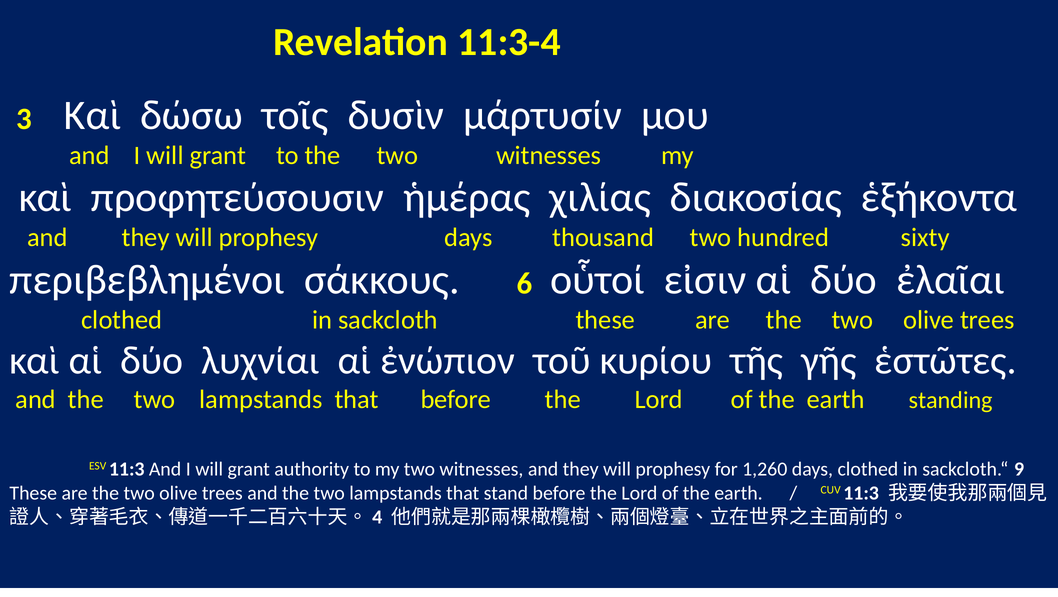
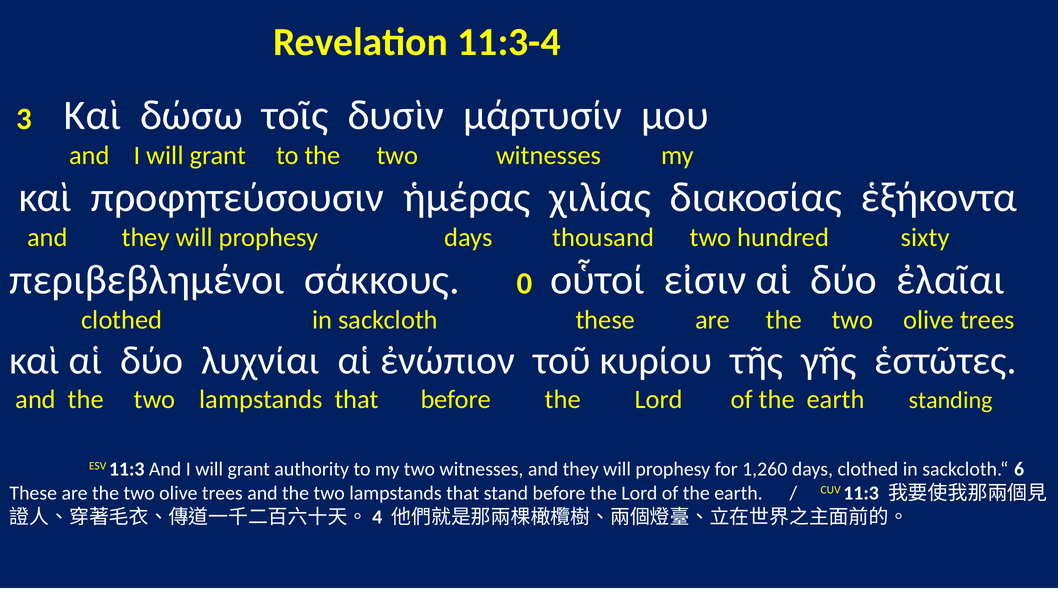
6: 6 -> 0
9: 9 -> 6
